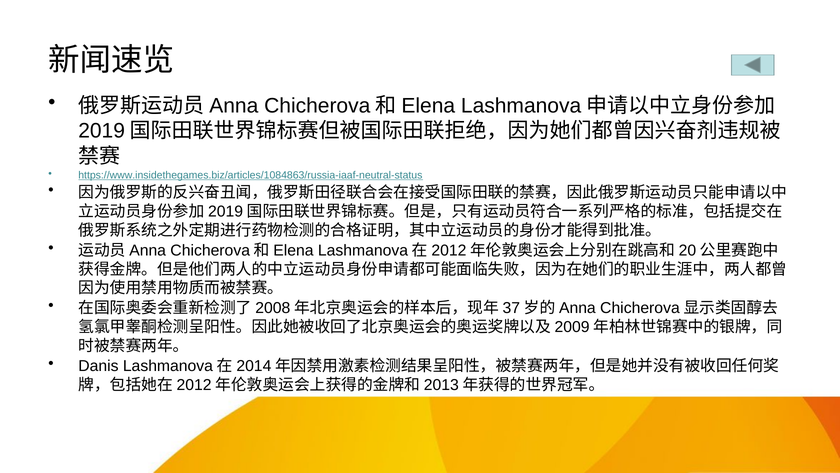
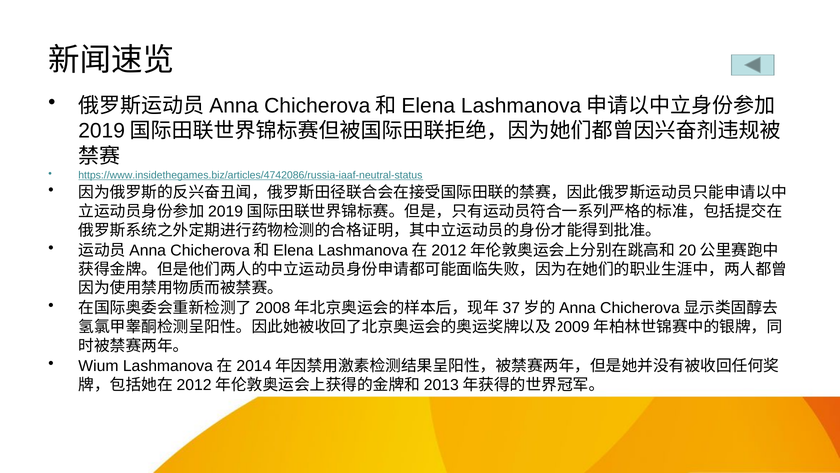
https://www.insidethegames.biz/articles/1084863/russia-iaaf-neutral-status: https://www.insidethegames.biz/articles/1084863/russia-iaaf-neutral-status -> https://www.insidethegames.biz/articles/4742086/russia-iaaf-neutral-status
Danis: Danis -> Wium
